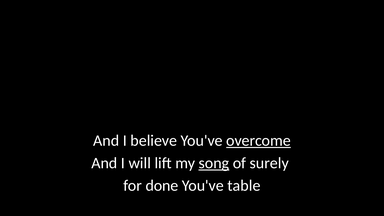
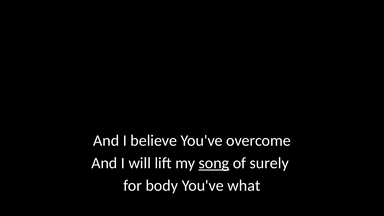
overcome underline: present -> none
done: done -> body
table: table -> what
